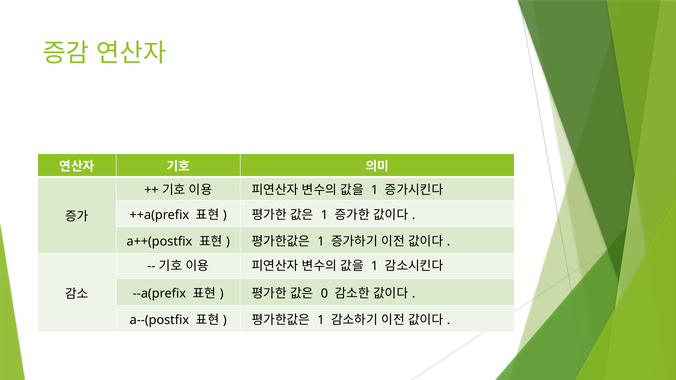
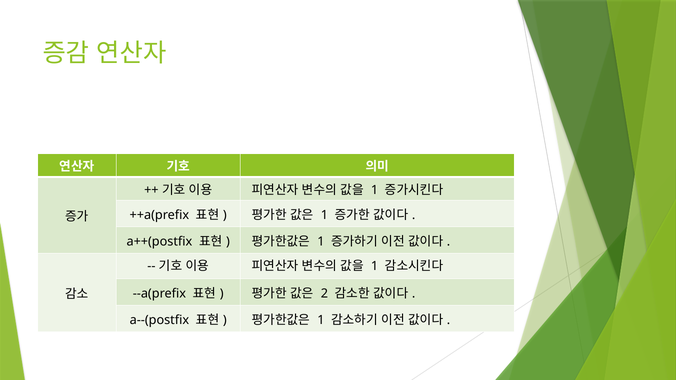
0: 0 -> 2
